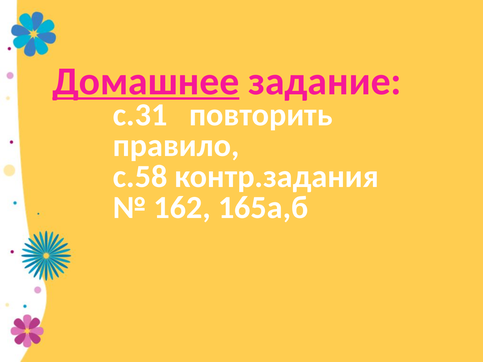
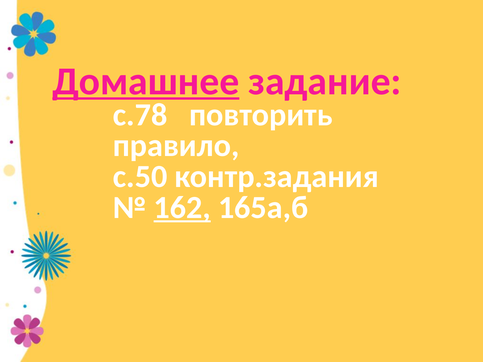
с.31: с.31 -> с.78
с.58: с.58 -> с.50
162 underline: none -> present
